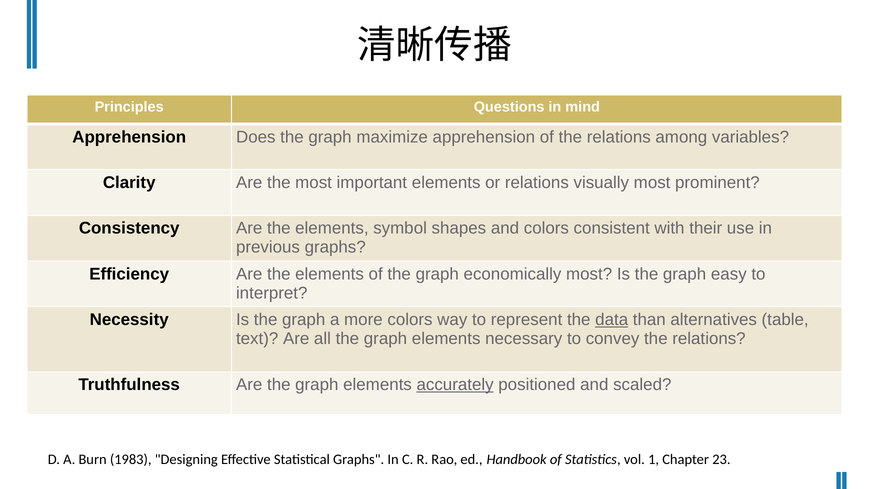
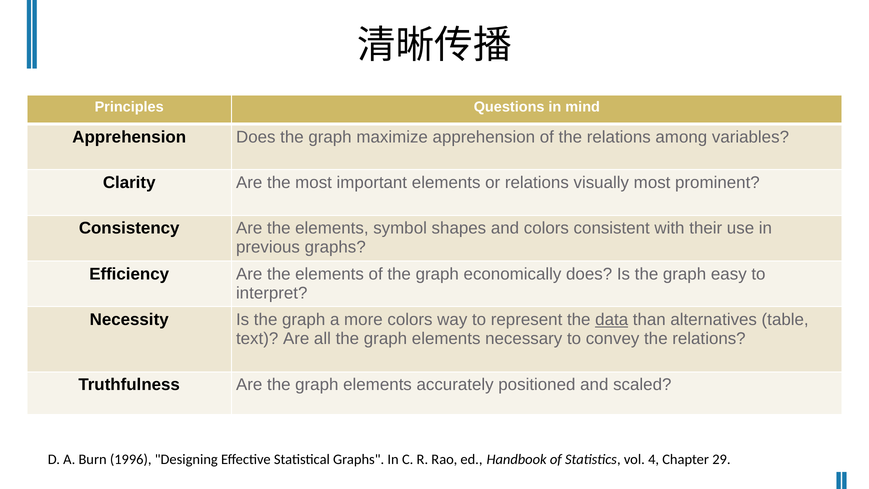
economically most: most -> does
accurately underline: present -> none
1983: 1983 -> 1996
1: 1 -> 4
23: 23 -> 29
